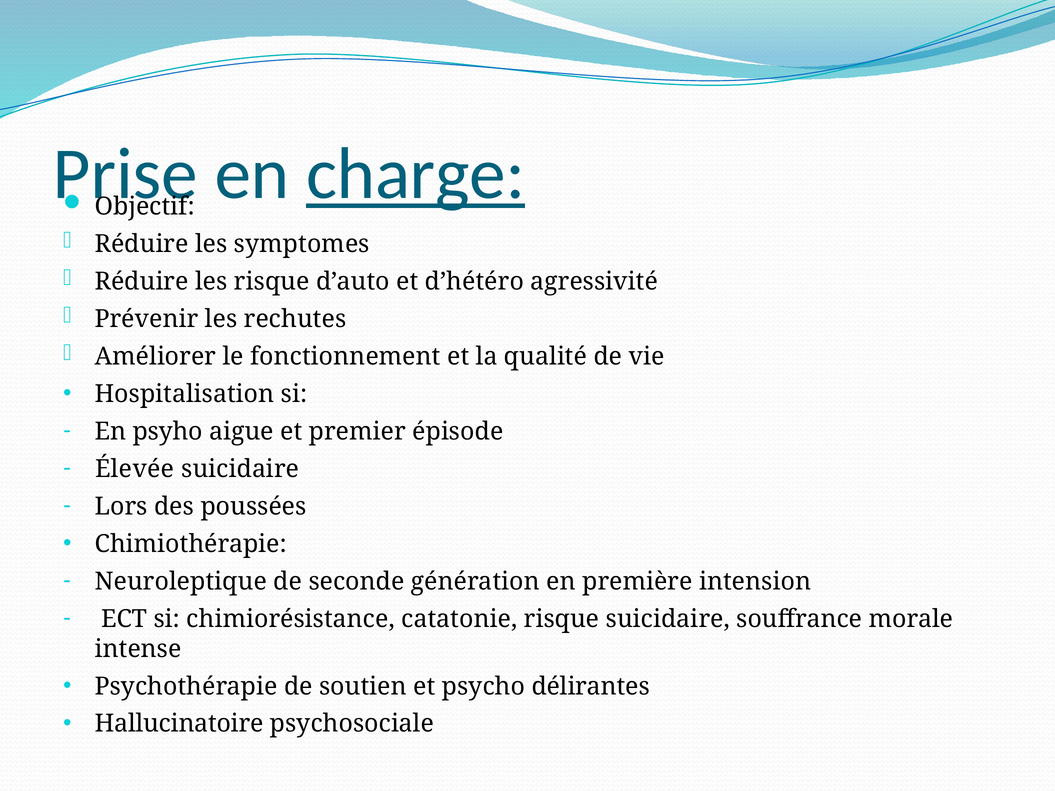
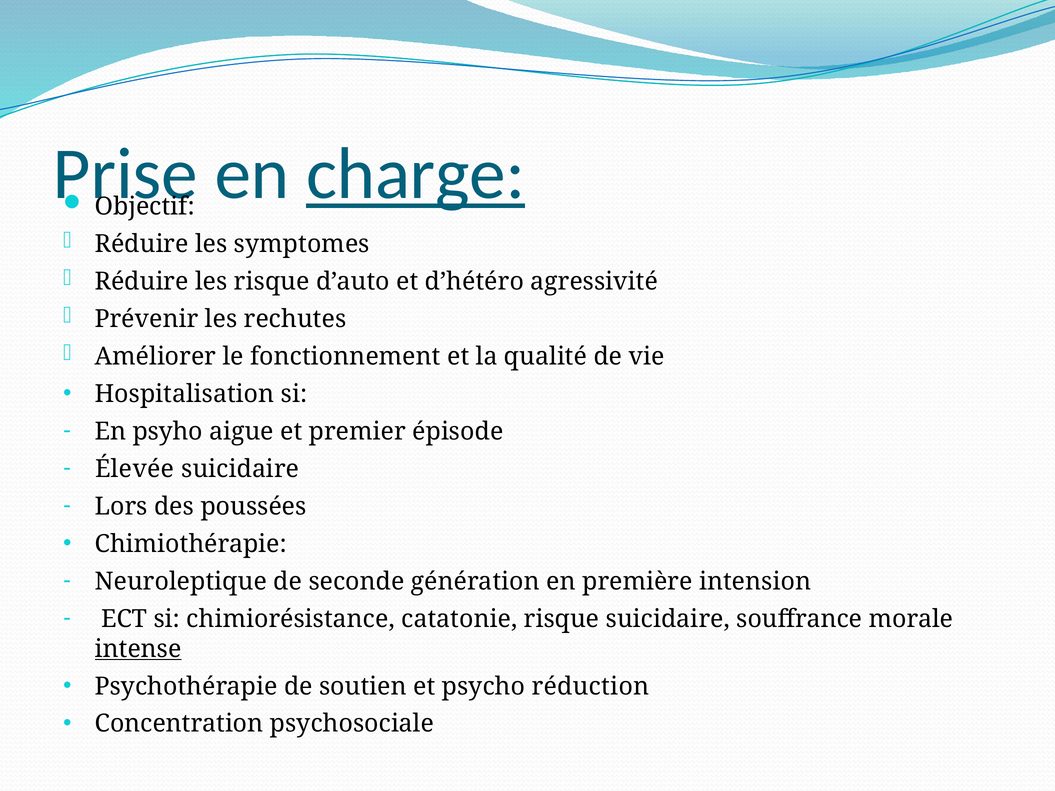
intense underline: none -> present
délirantes: délirantes -> réduction
Hallucinatoire: Hallucinatoire -> Concentration
